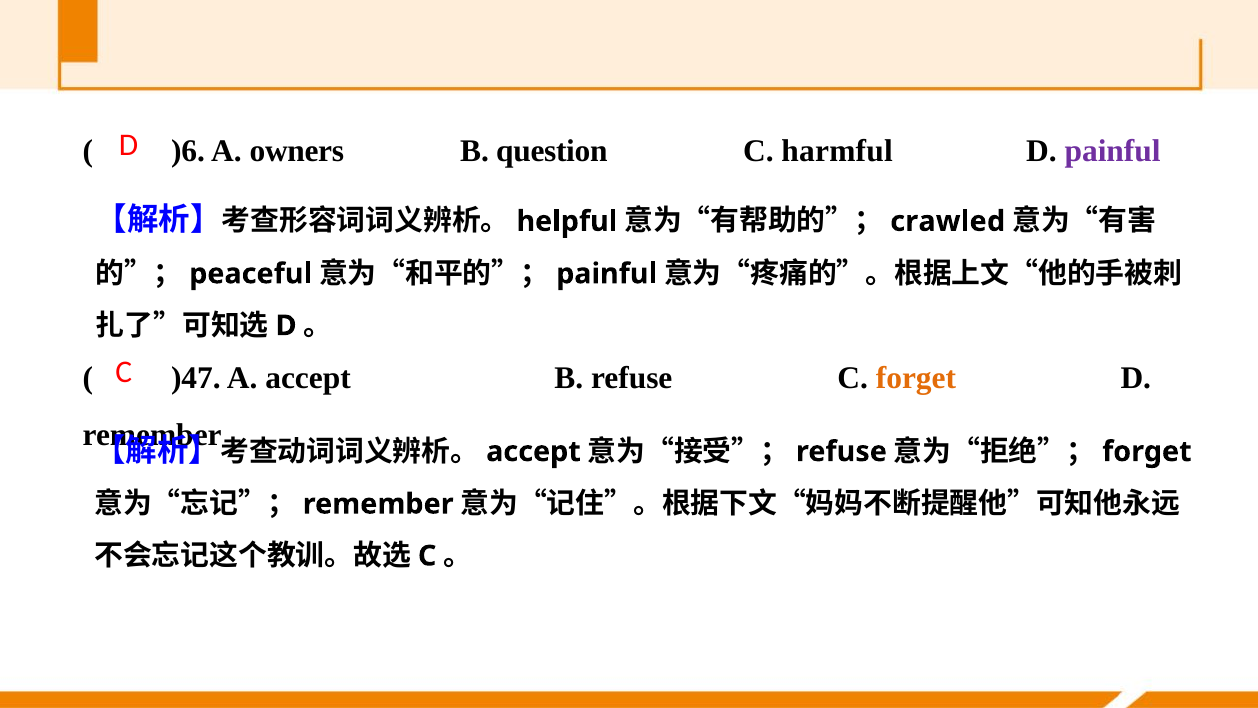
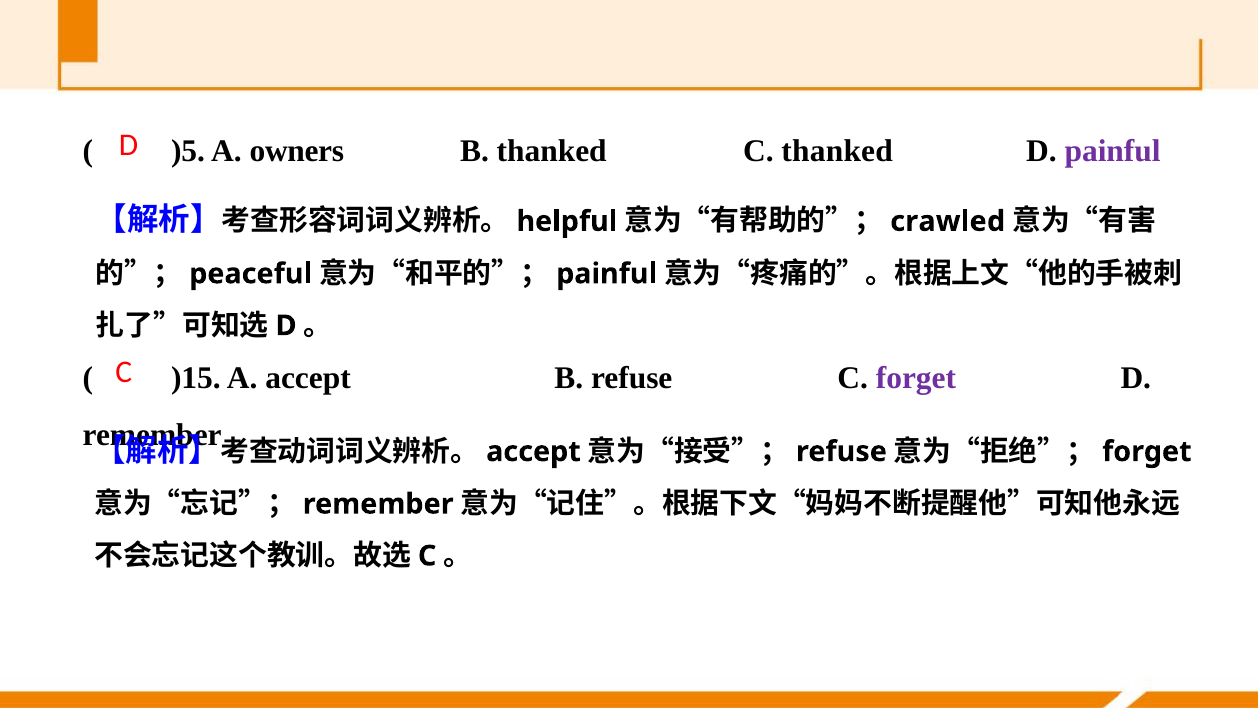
)6: )6 -> )5
B question: question -> thanked
C harmful: harmful -> thanked
)47: )47 -> )15
forget at (916, 378) colour: orange -> purple
